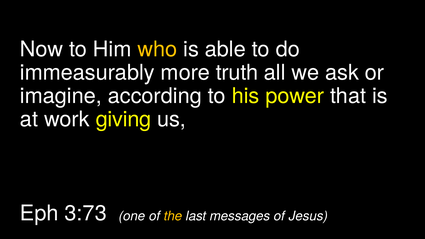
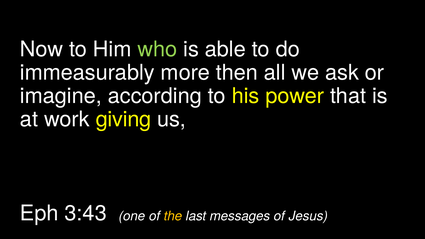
who colour: yellow -> light green
truth: truth -> then
3:73: 3:73 -> 3:43
